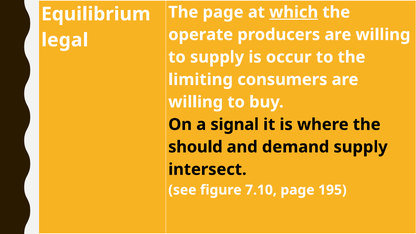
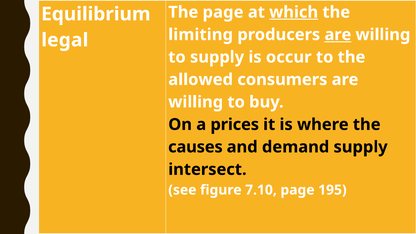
operate: operate -> limiting
are at (338, 35) underline: none -> present
limiting: limiting -> allowed
signal: signal -> prices
should: should -> causes
